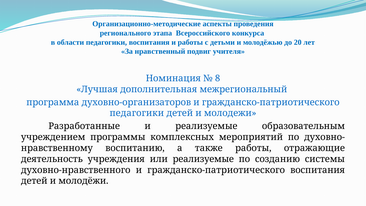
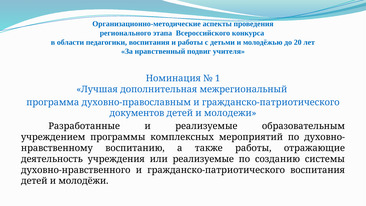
8: 8 -> 1
духовно-организаторов: духовно-организаторов -> духовно-православным
педагогики at (137, 113): педагогики -> документов
